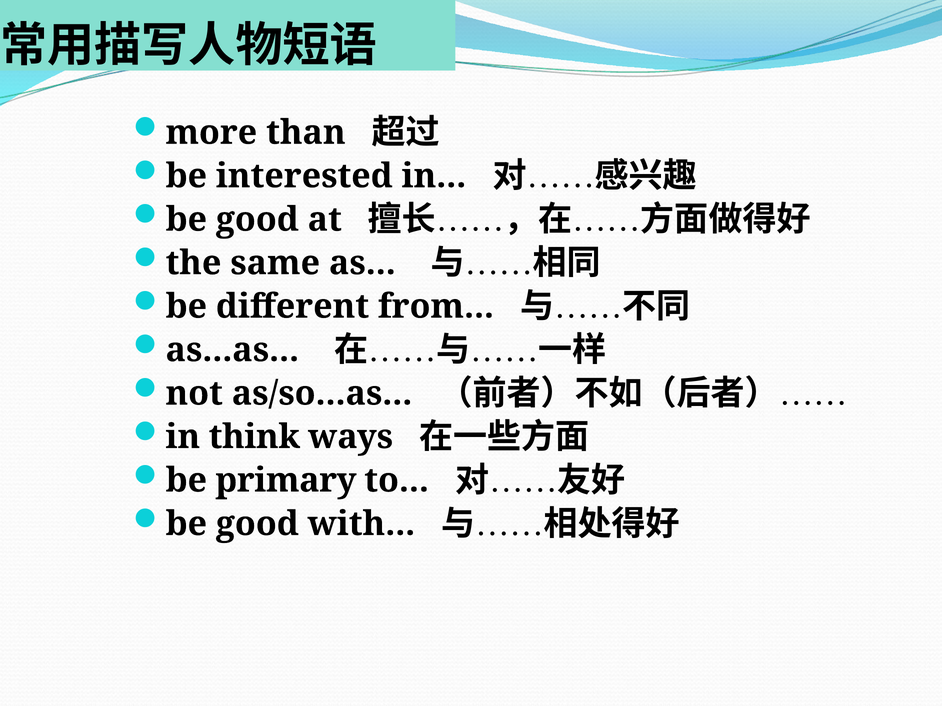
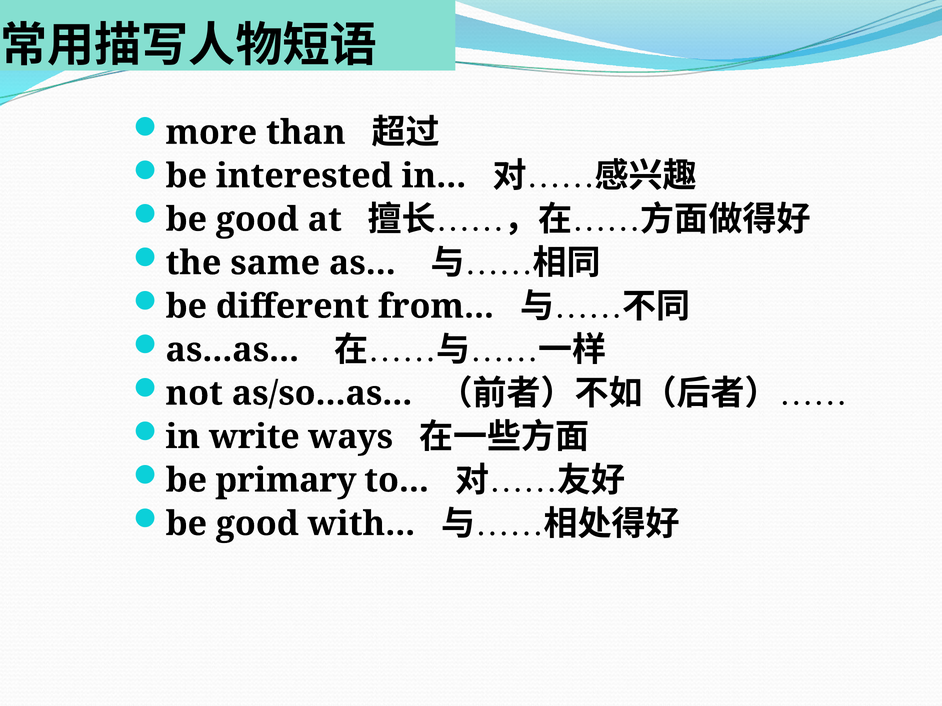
think: think -> write
